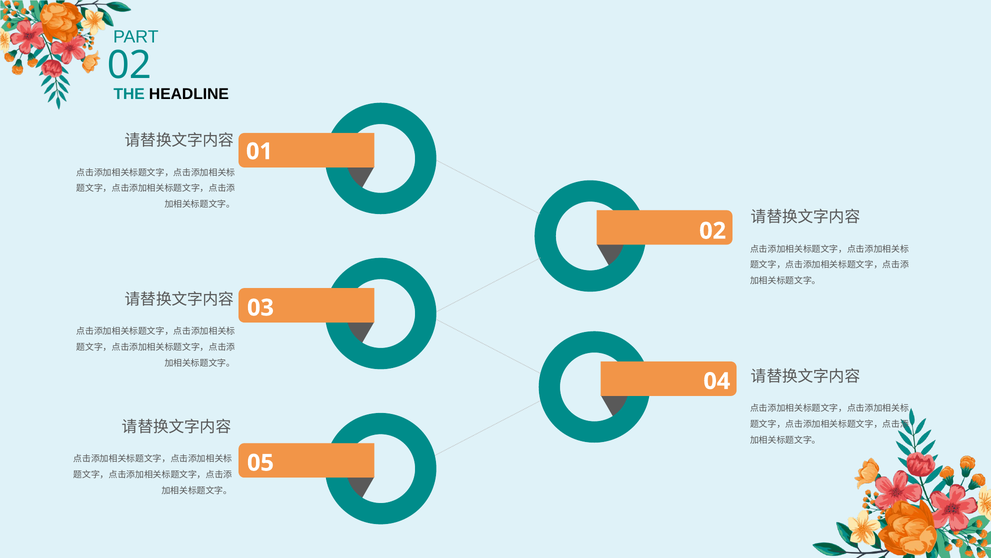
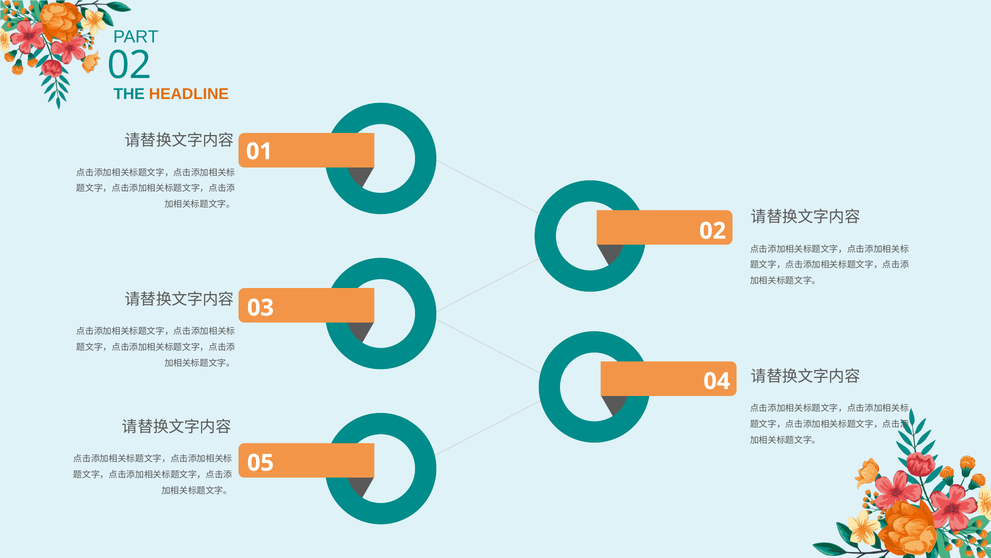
HEADLINE colour: black -> orange
